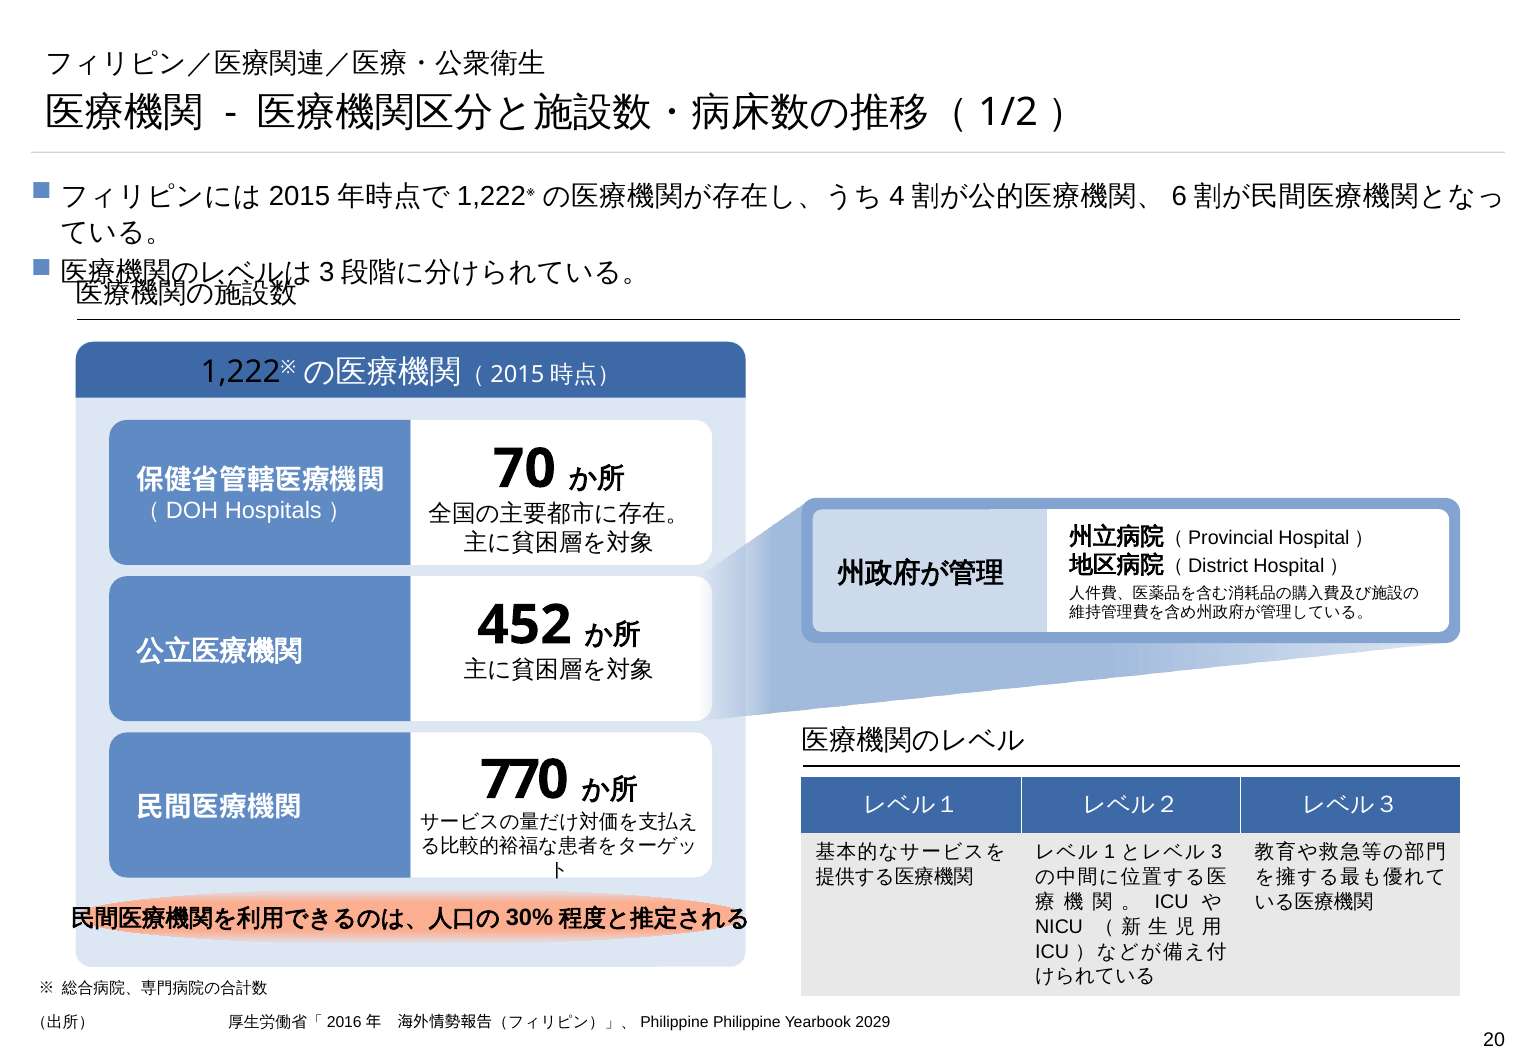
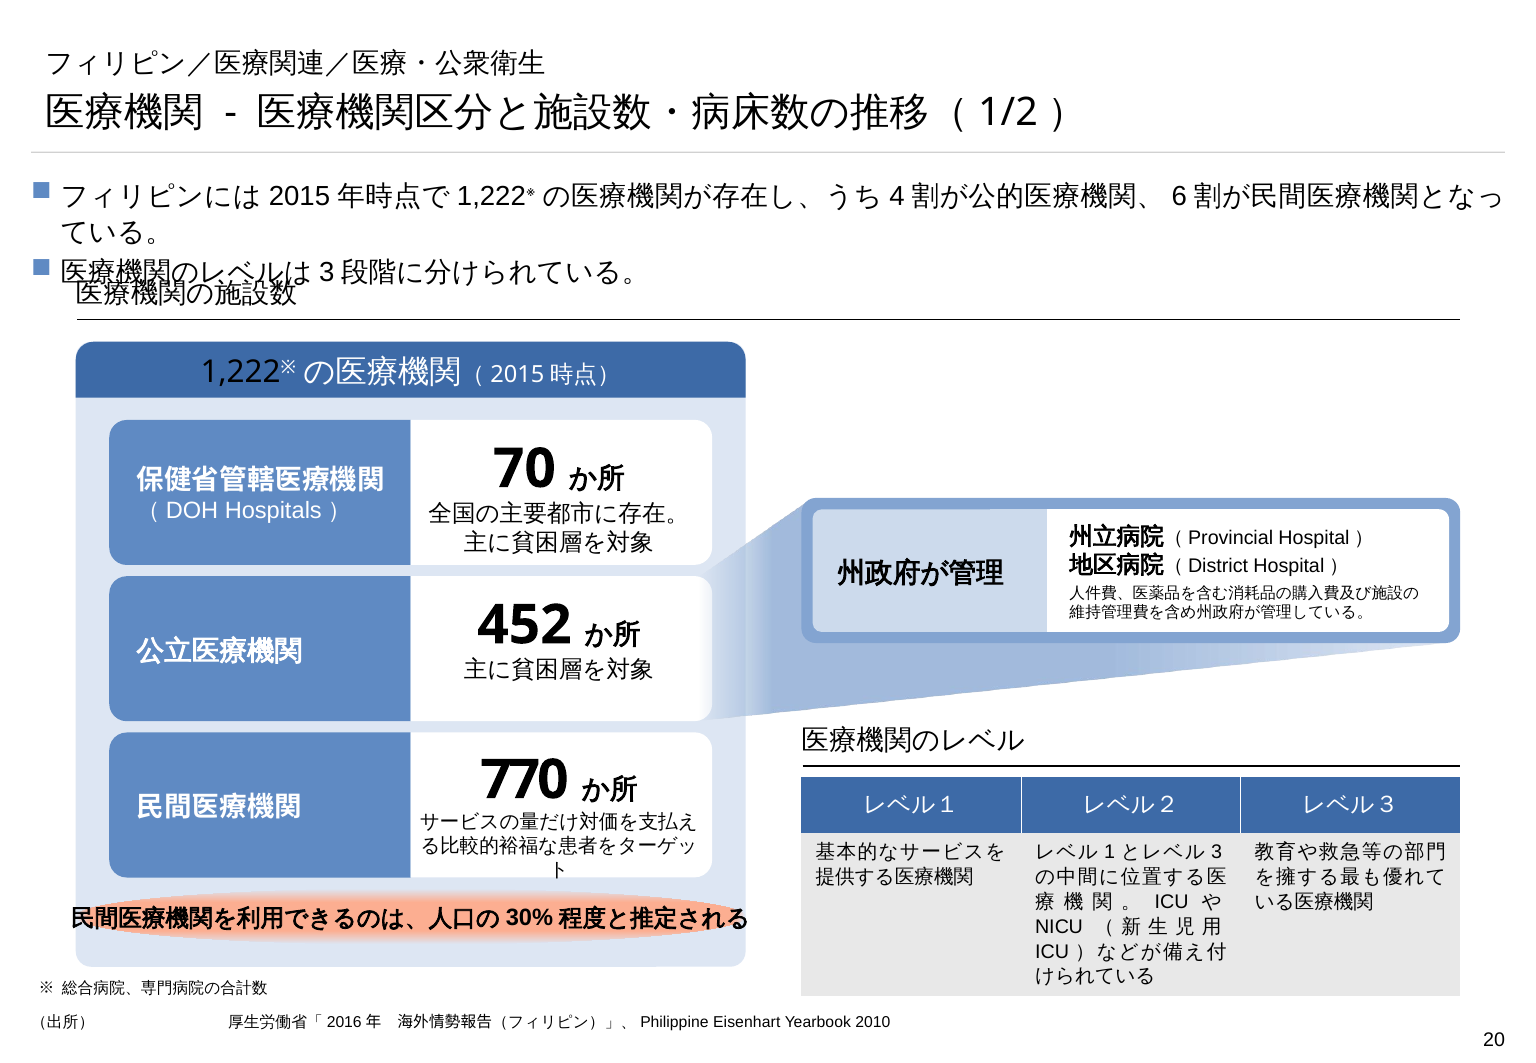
Philippine: Philippine -> Eisenhart
2029: 2029 -> 2010
